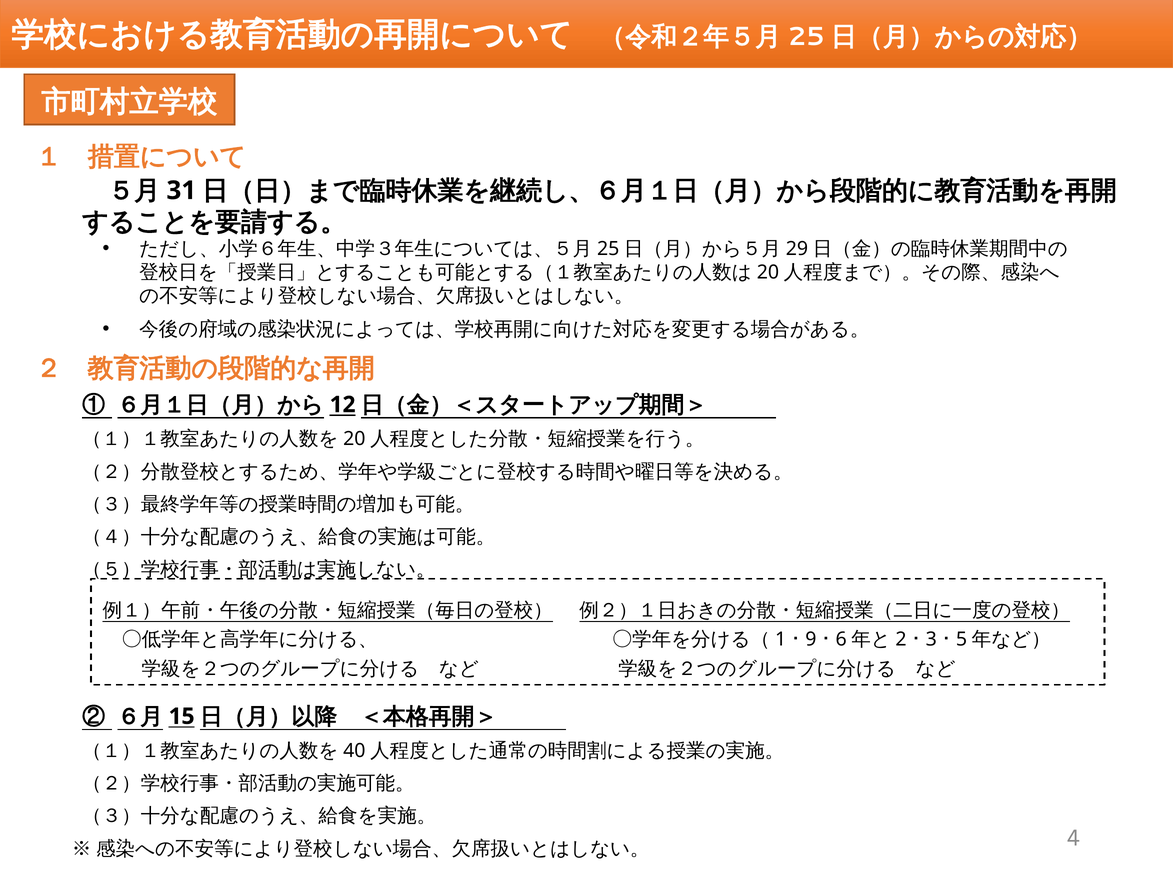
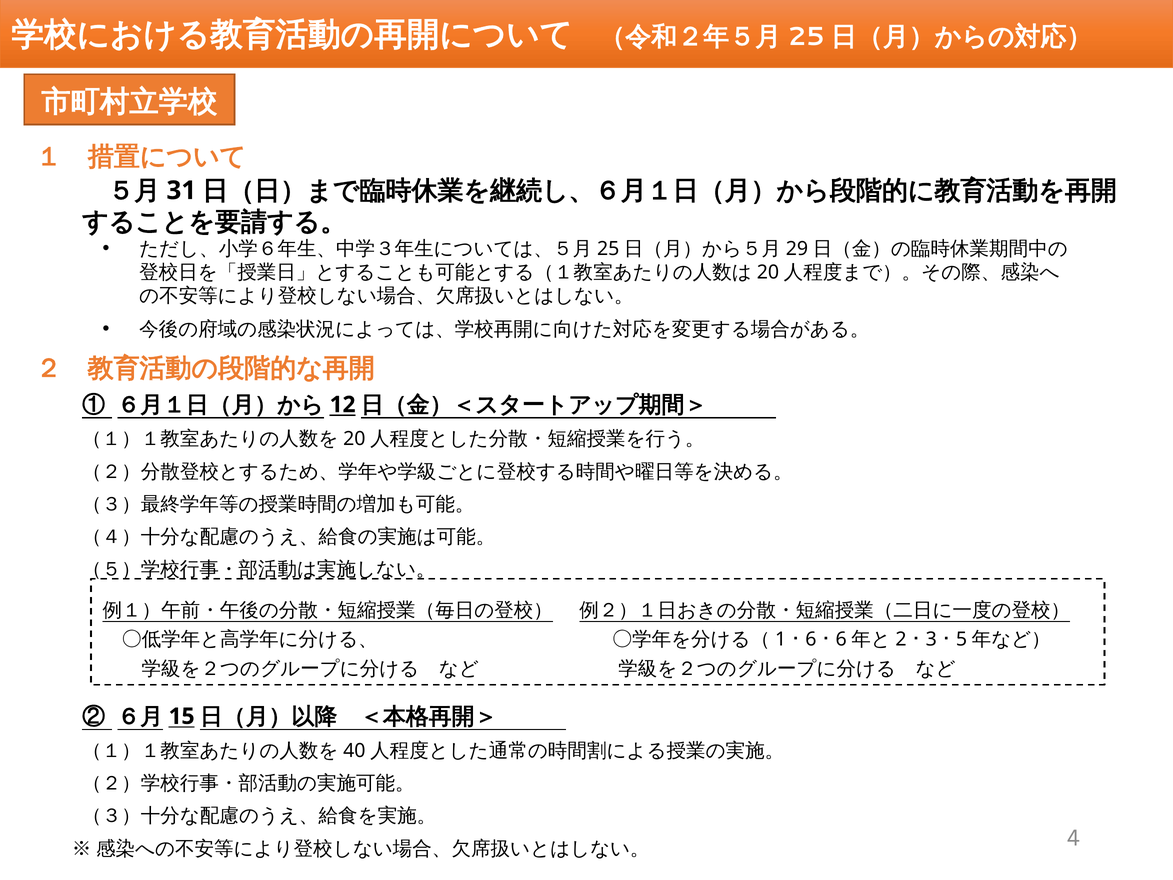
9: 9 -> 6
